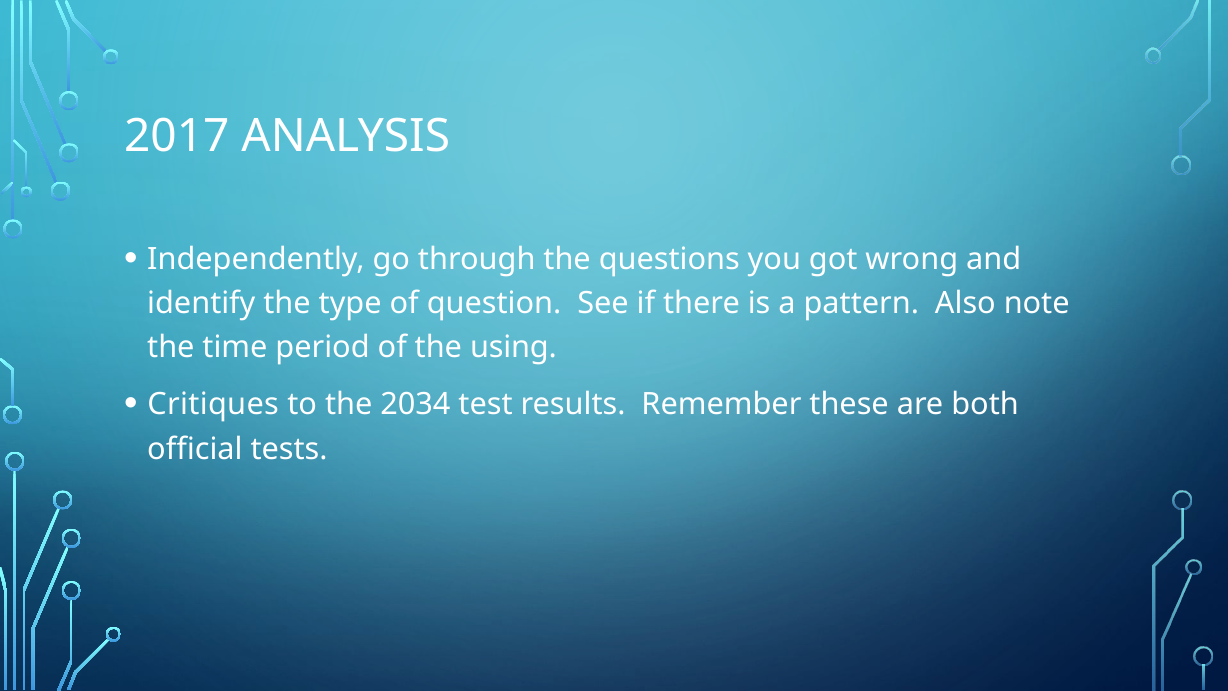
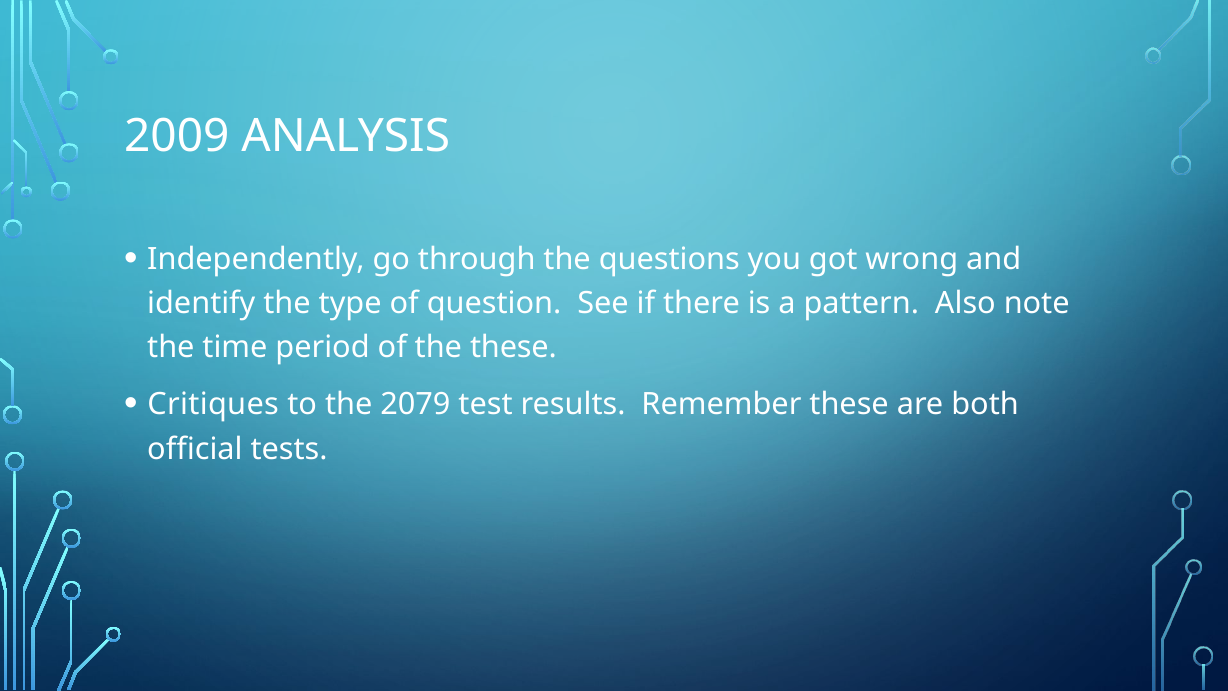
2017: 2017 -> 2009
the using: using -> these
2034: 2034 -> 2079
